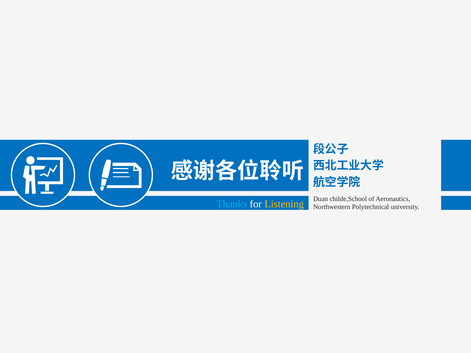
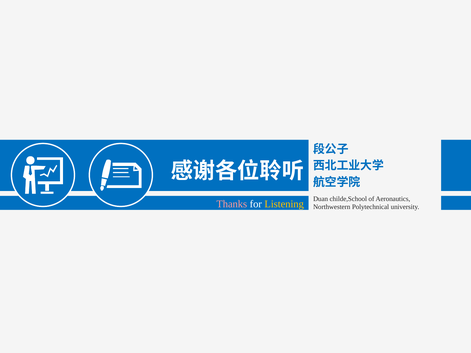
Thanks colour: light blue -> pink
